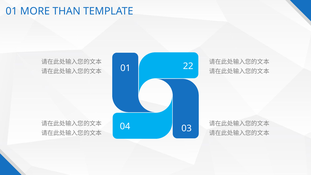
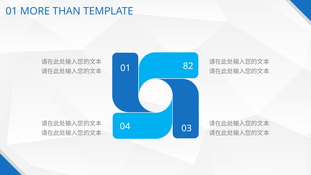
22: 22 -> 82
